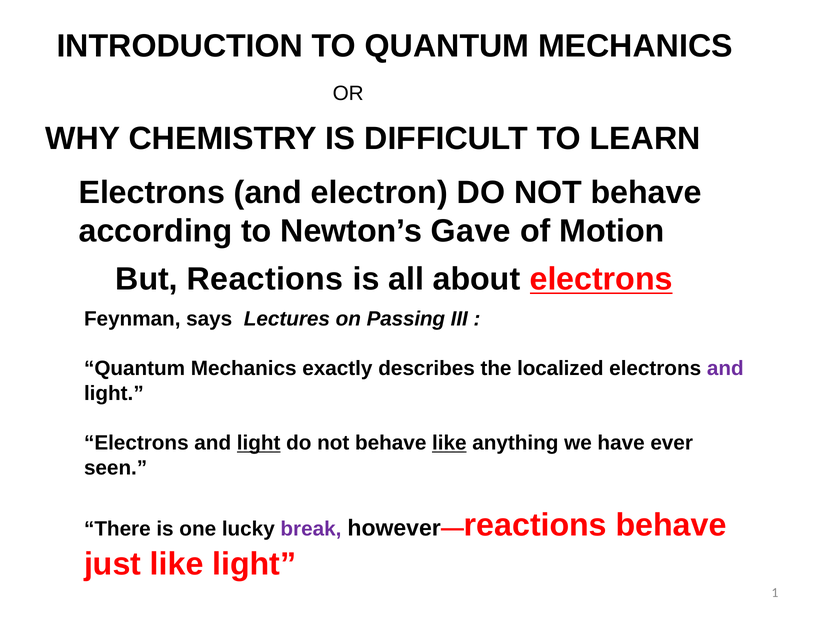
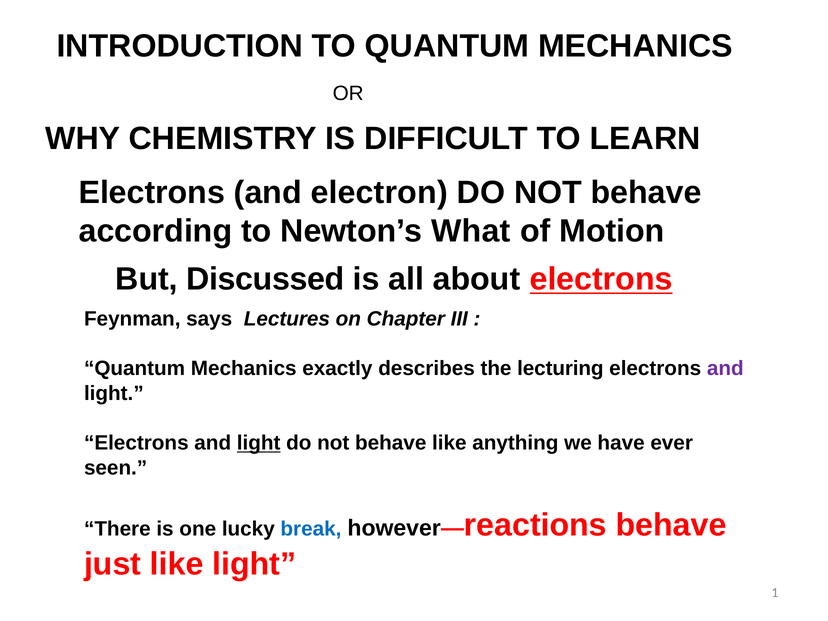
Gave: Gave -> What
But Reactions: Reactions -> Discussed
Passing: Passing -> Chapter
localized: localized -> lecturing
like at (449, 443) underline: present -> none
break colour: purple -> blue
